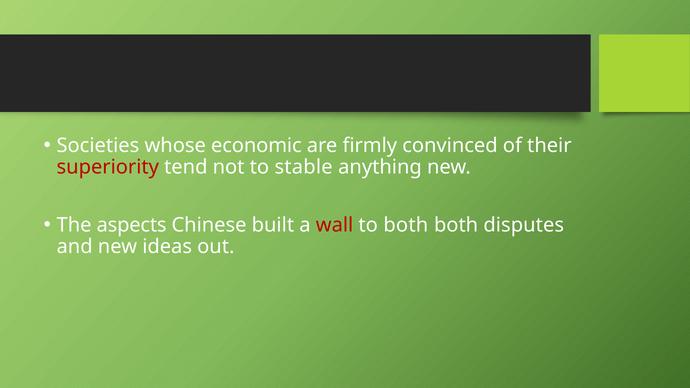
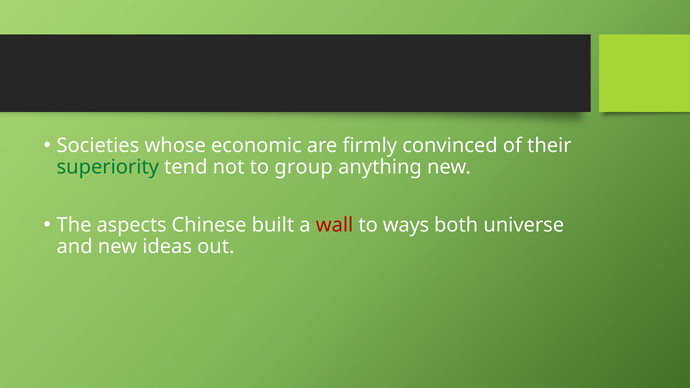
superiority colour: red -> green
stable: stable -> group
to both: both -> ways
disputes: disputes -> universe
